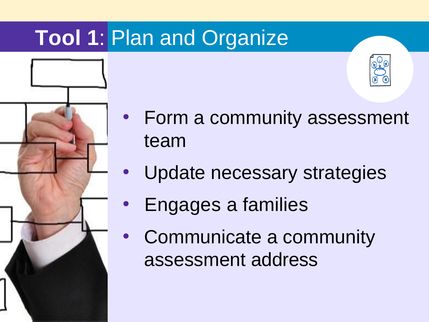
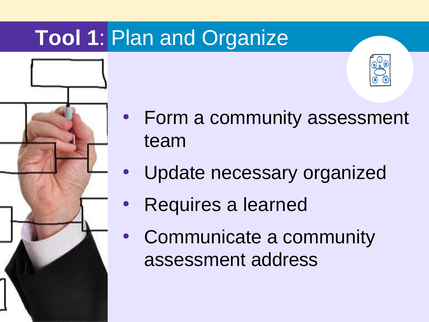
strategies: strategies -> organized
Engages: Engages -> Requires
families: families -> learned
